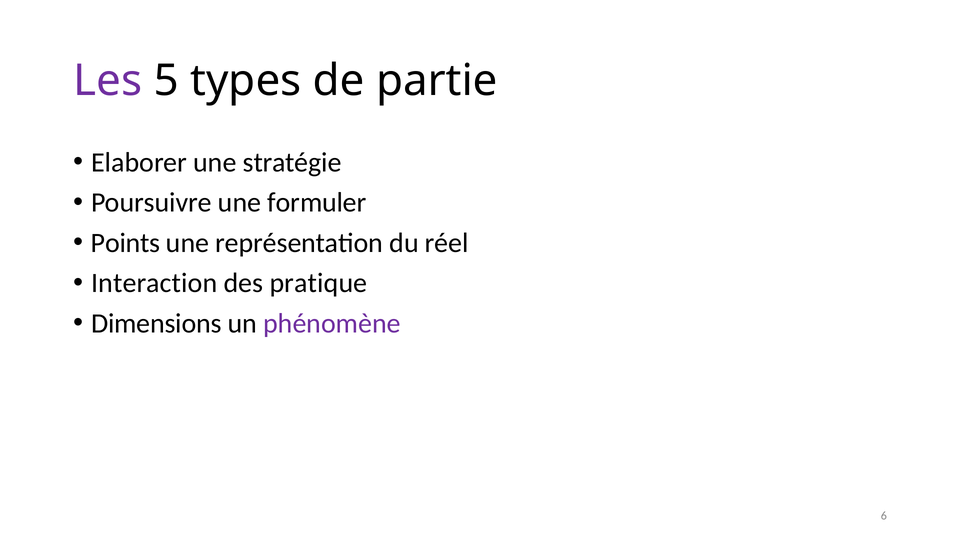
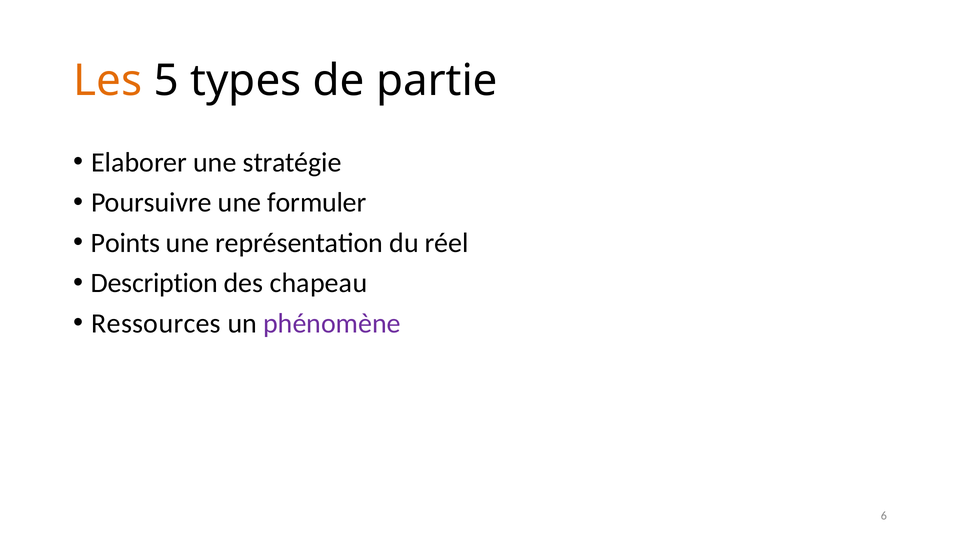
Les colour: purple -> orange
Interaction: Interaction -> Description
pratique: pratique -> chapeau
Dimensions: Dimensions -> Ressources
